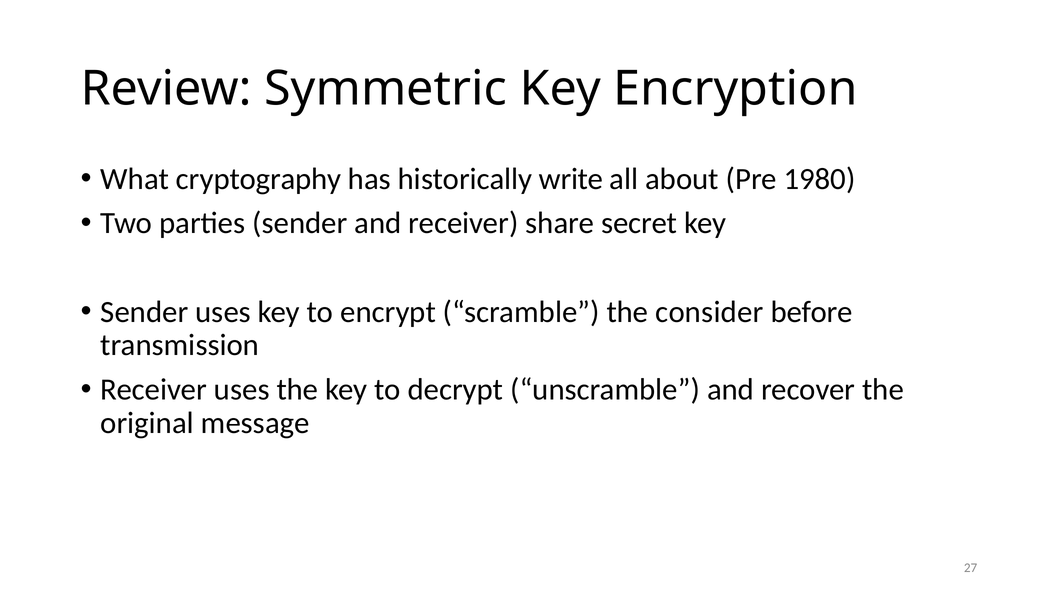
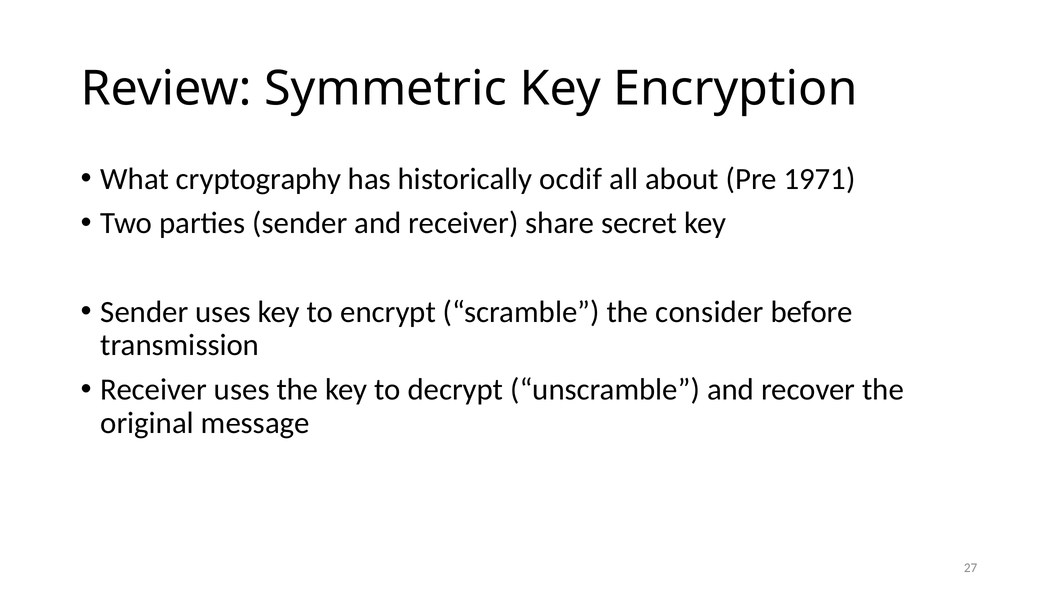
write: write -> ocdif
1980: 1980 -> 1971
